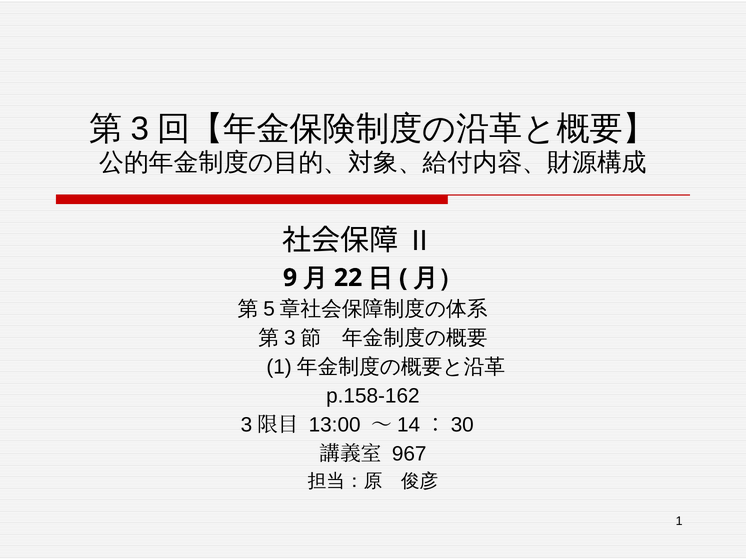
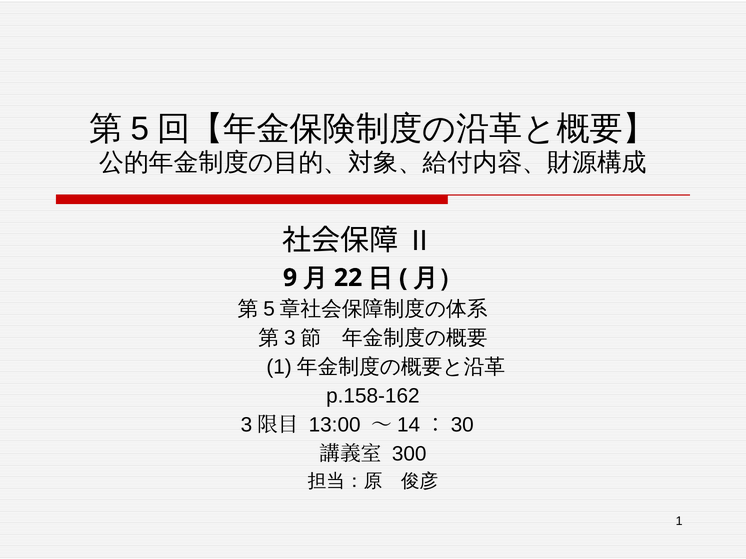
3: 3 -> 5
967: 967 -> 300
